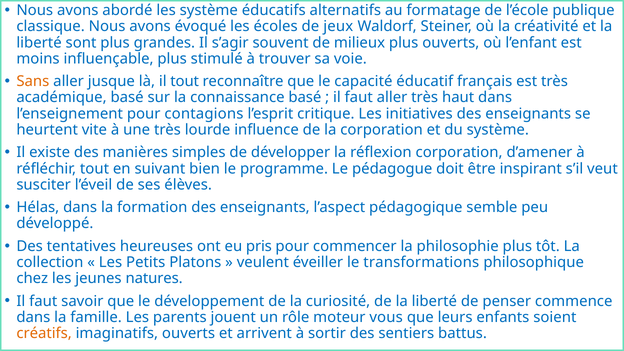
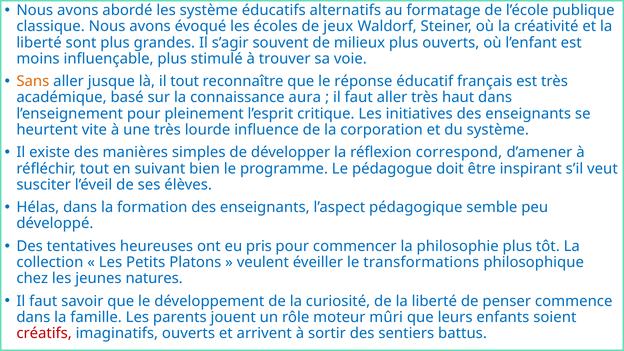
capacité: capacité -> réponse
connaissance basé: basé -> aura
contagions: contagions -> pleinement
réflexion corporation: corporation -> correspond
vous: vous -> mûri
créatifs colour: orange -> red
